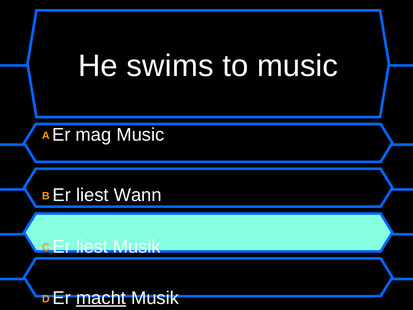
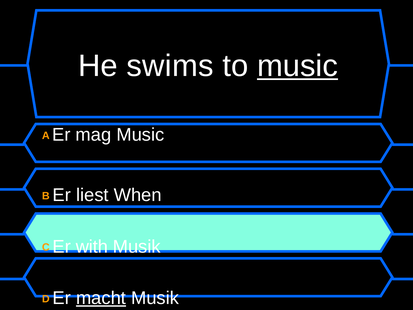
music at (297, 66) underline: none -> present
Wann: Wann -> When
C Er liest: liest -> with
